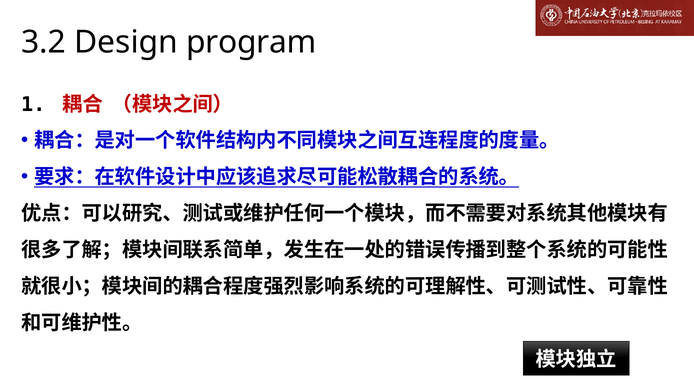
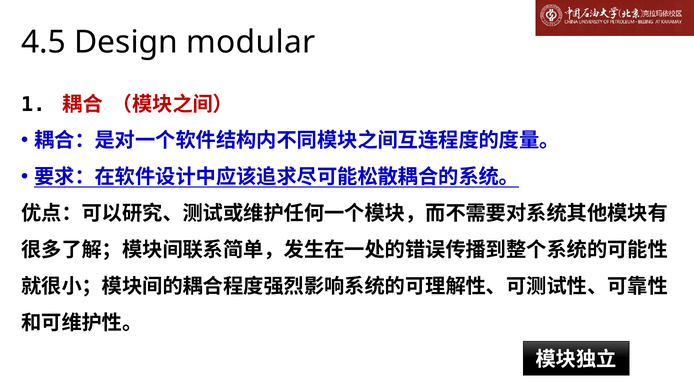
3.2: 3.2 -> 4.5
program: program -> modular
